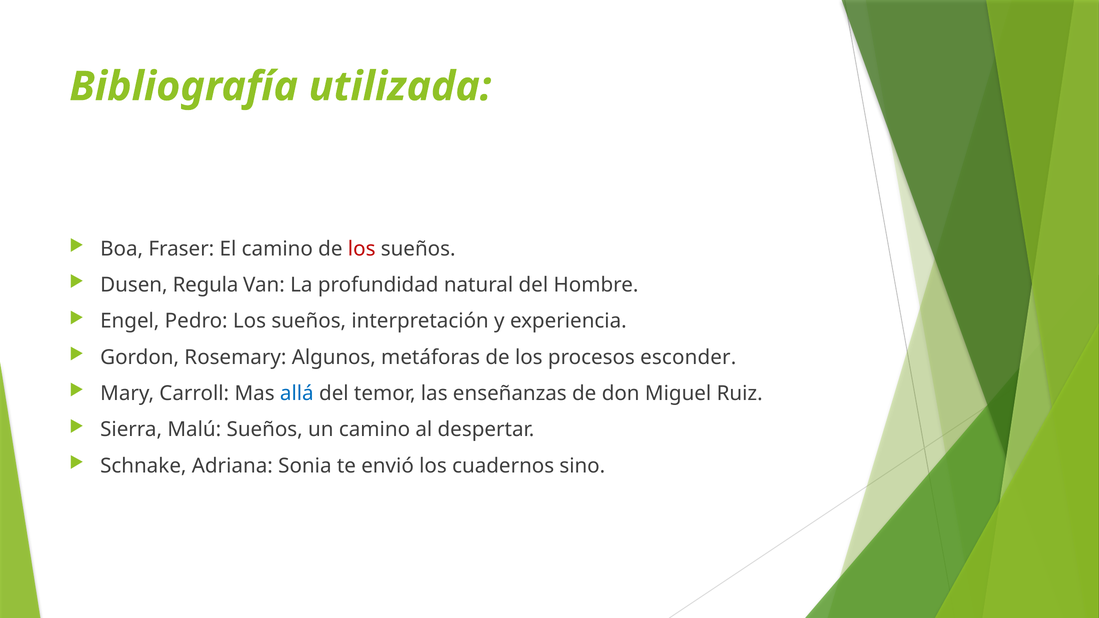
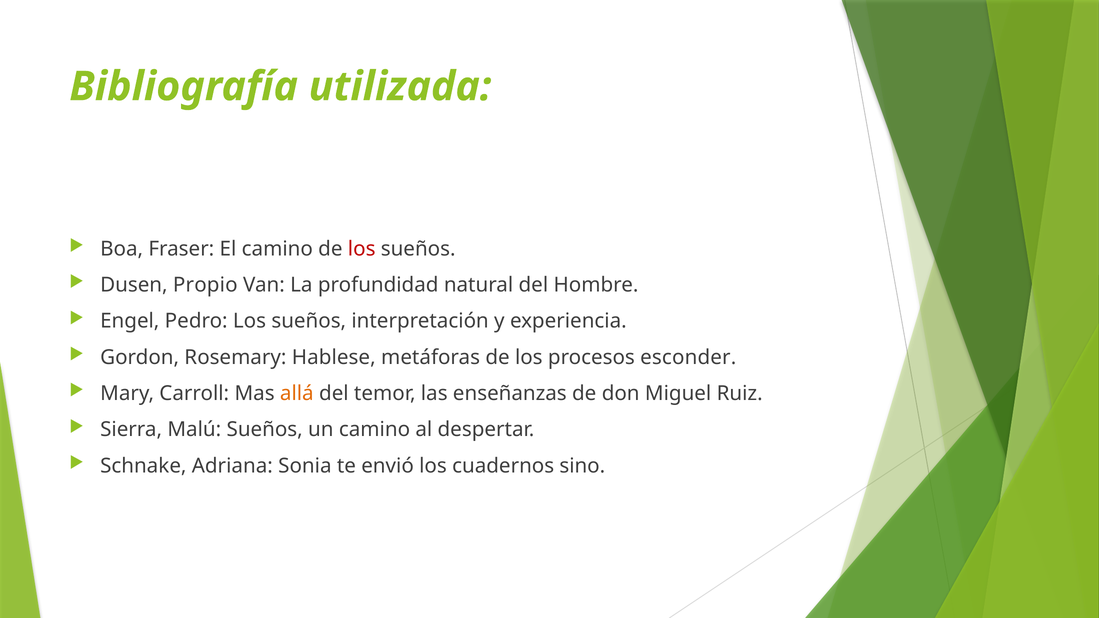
Regula: Regula -> Propio
Algunos: Algunos -> Hablese
allá colour: blue -> orange
